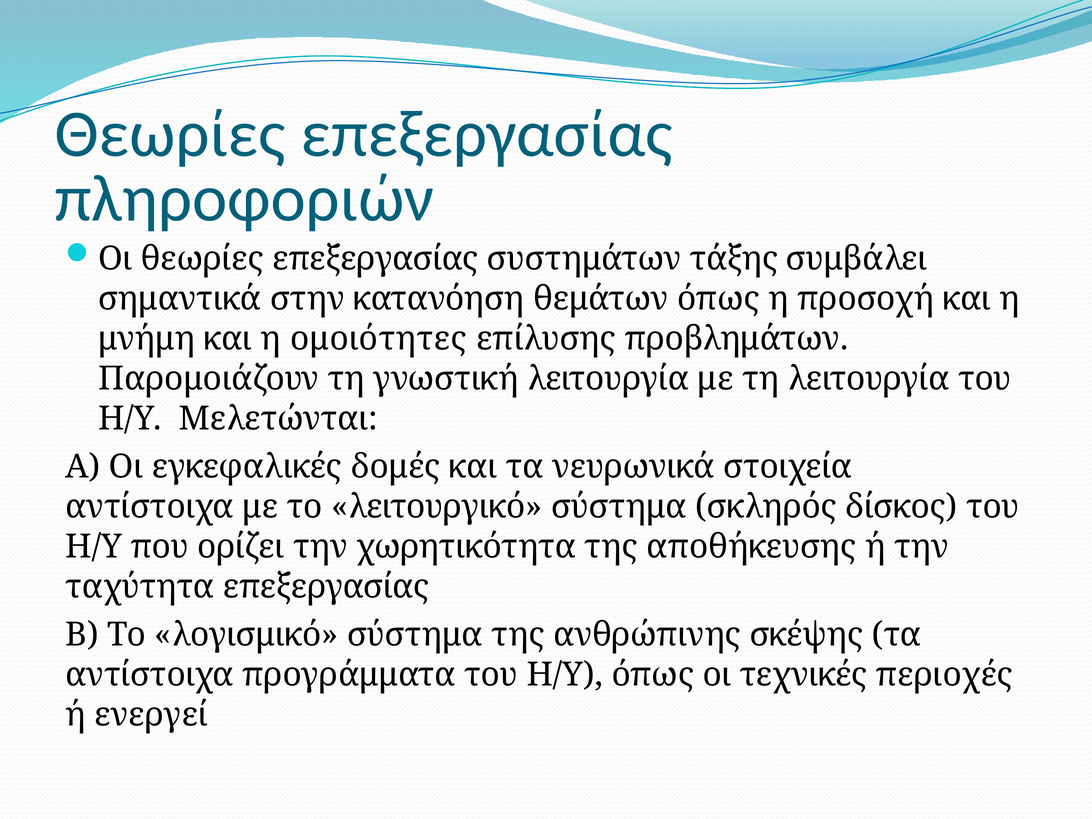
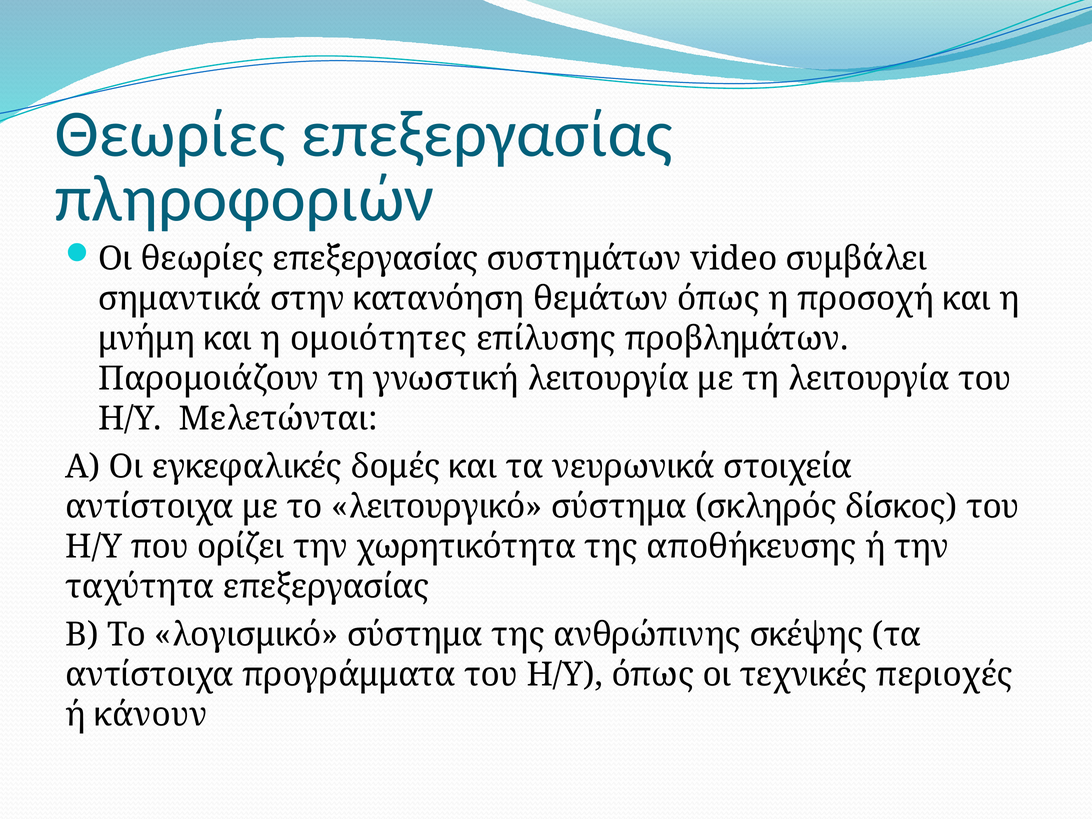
τάξης: τάξης -> video
ενεργεί: ενεργεί -> κάνουν
